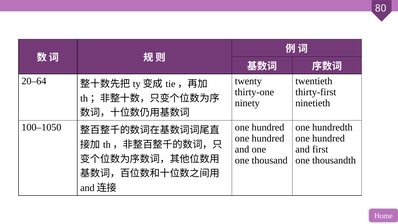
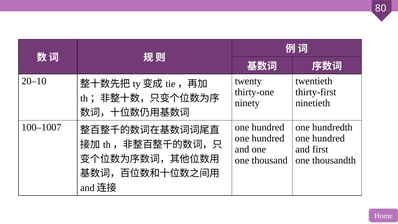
20–64: 20–64 -> 20–10
100–1050: 100–1050 -> 100–1007
